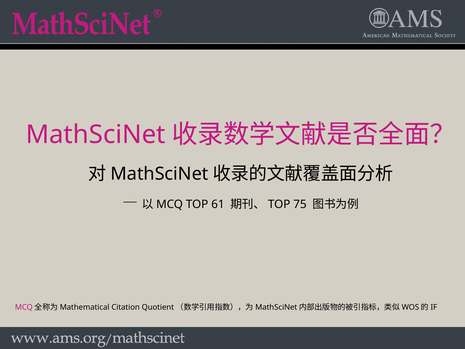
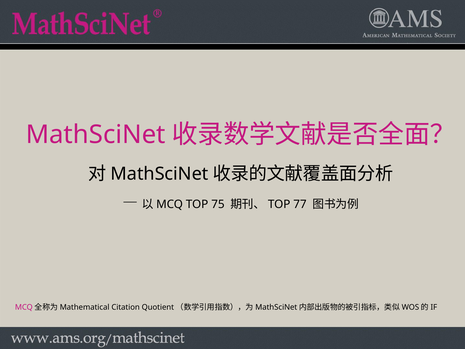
61: 61 -> 75
75: 75 -> 77
